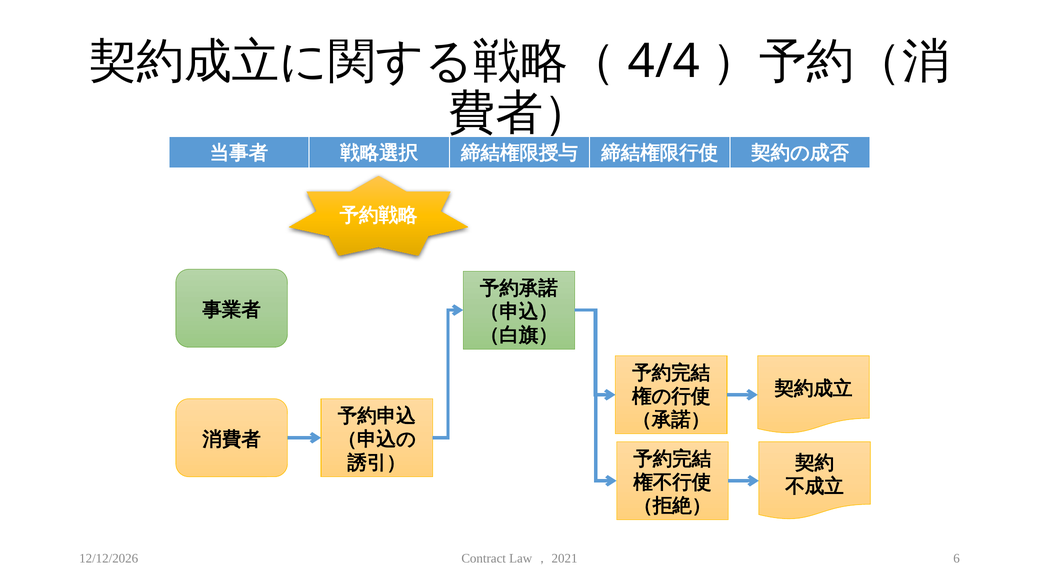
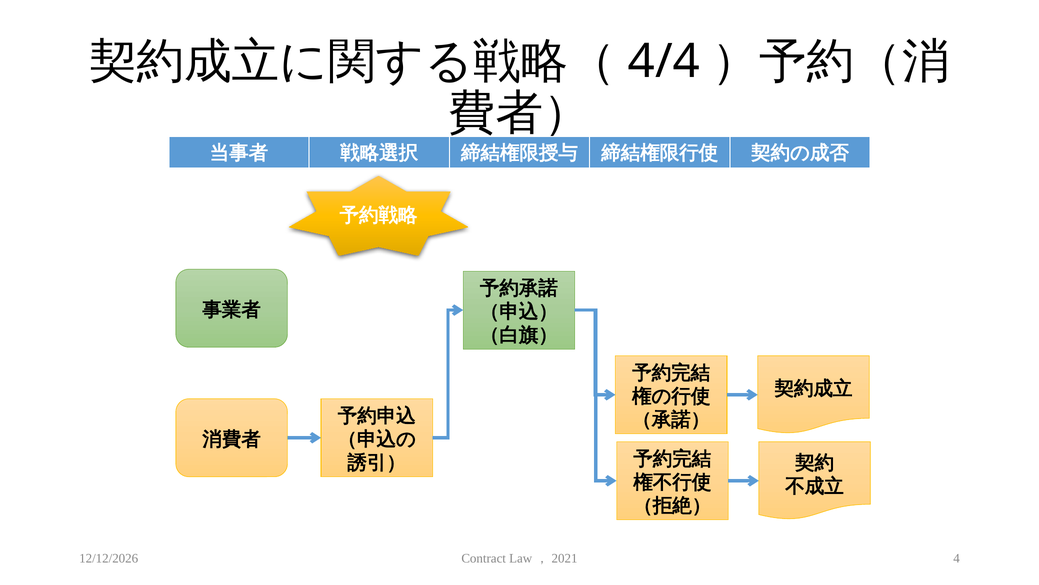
6: 6 -> 4
